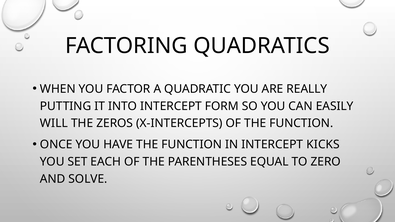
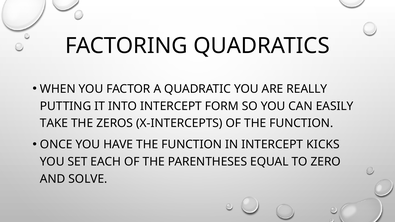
WILL: WILL -> TAKE
